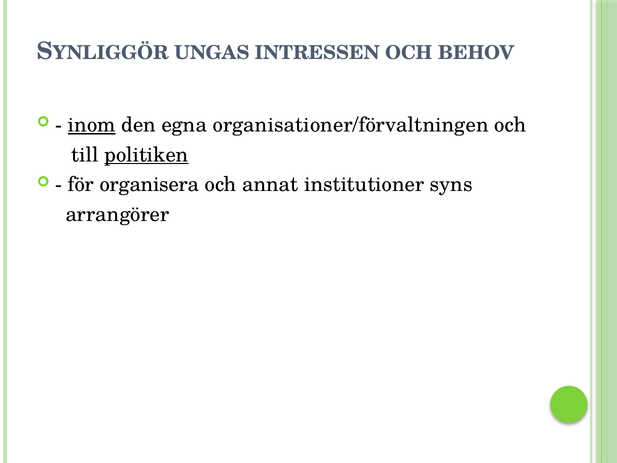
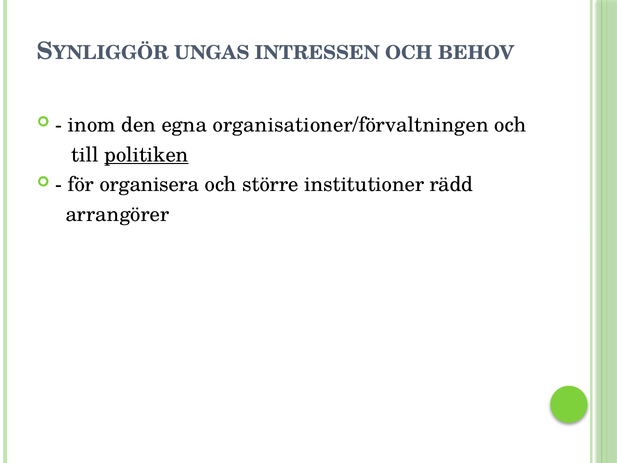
inom underline: present -> none
annat: annat -> större
syns: syns -> rädd
